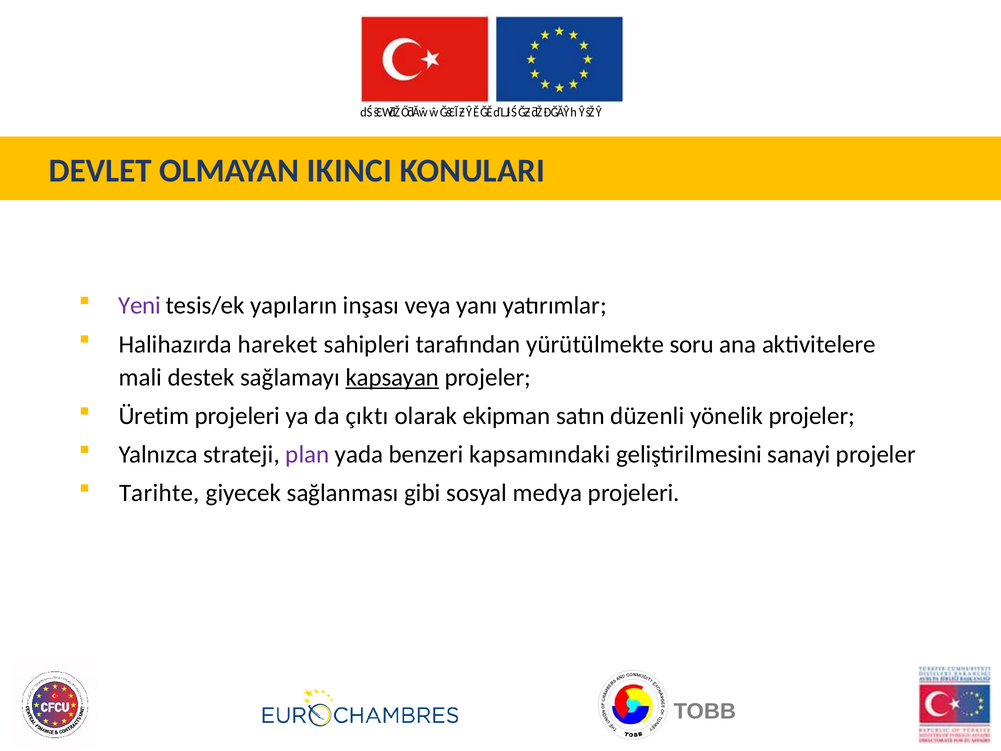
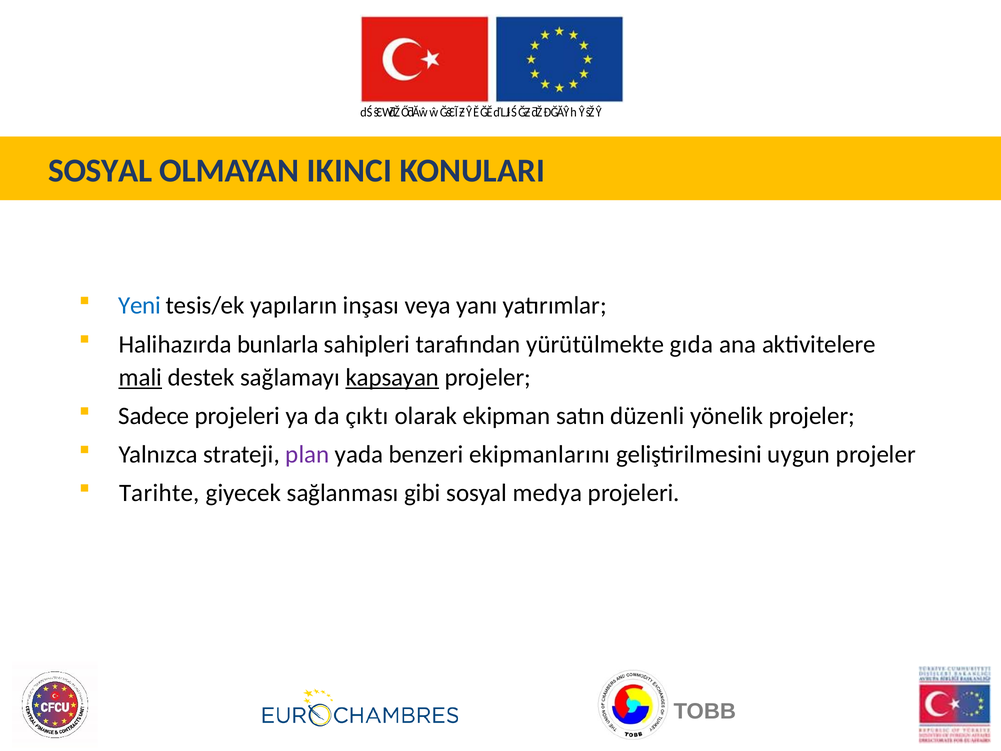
DEVLET at (100, 171): DEVLET -> SOSYAL
Yeni colour: purple -> blue
hareket: hareket -> bunlarla
soru: soru -> gıda
mali underline: none -> present
Üretim: Üretim -> Sadece
kapsamındaki: kapsamındaki -> ekipmanlarını
sanayi: sanayi -> uygun
